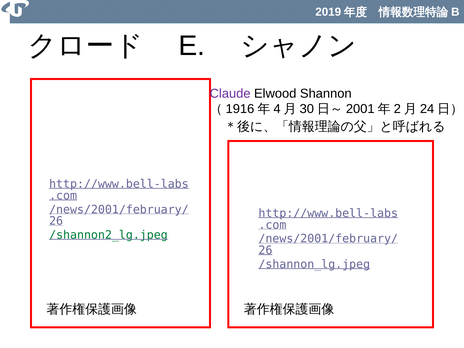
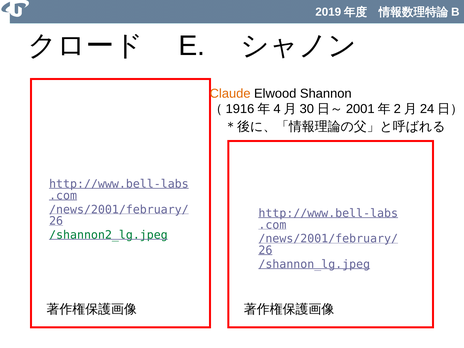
Claude colour: purple -> orange
